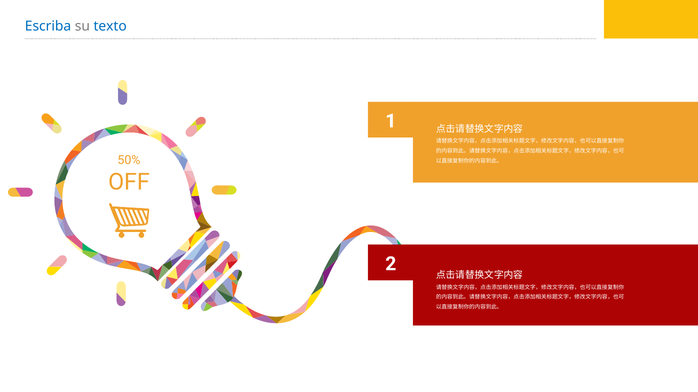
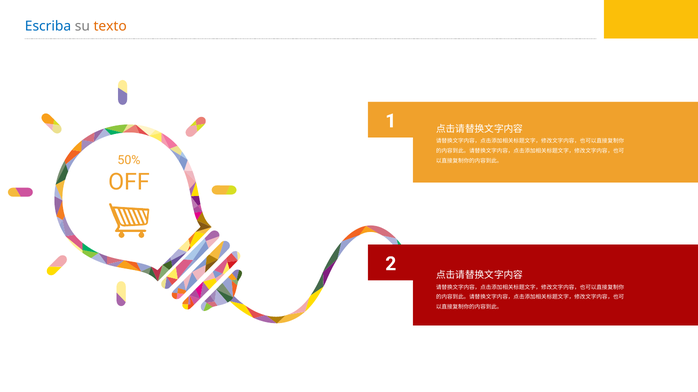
texto colour: blue -> orange
